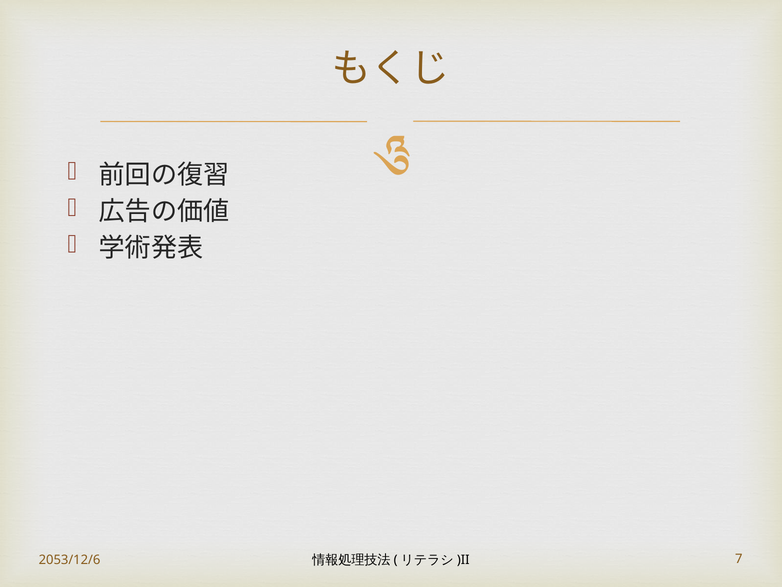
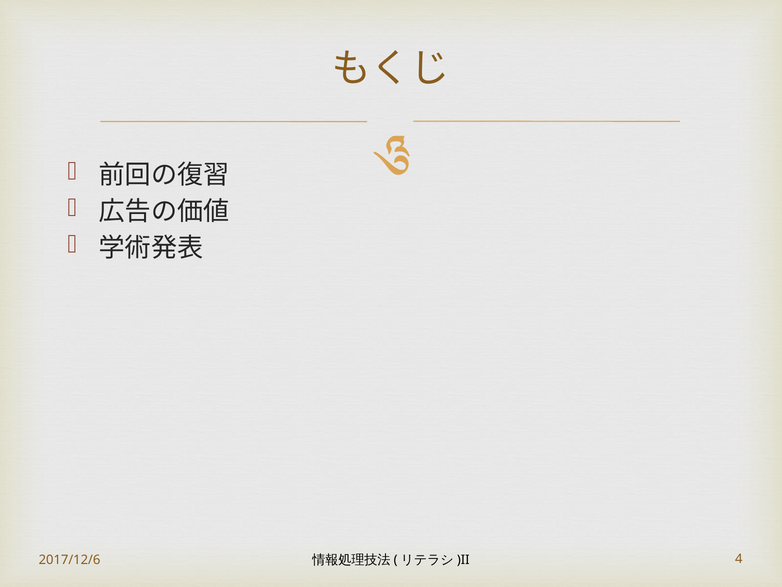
2053/12/6: 2053/12/6 -> 2017/12/6
7: 7 -> 4
